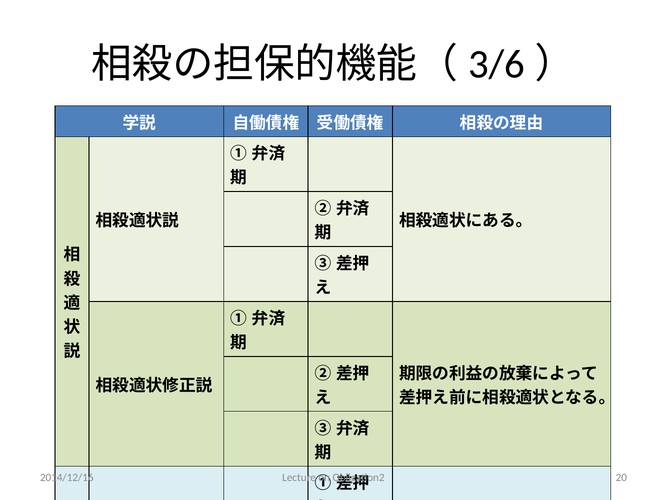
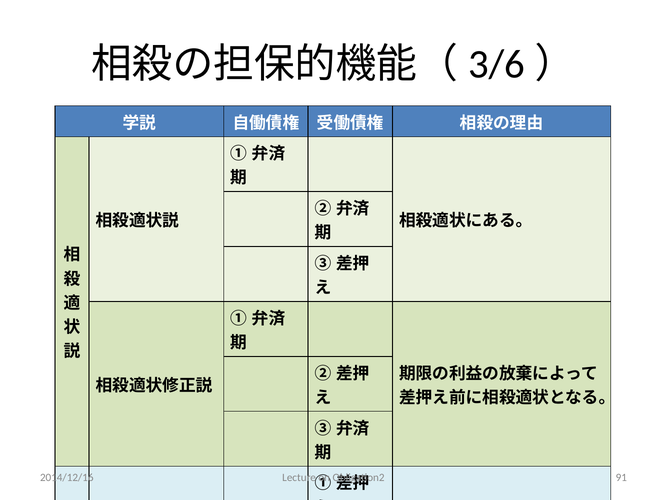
20: 20 -> 91
